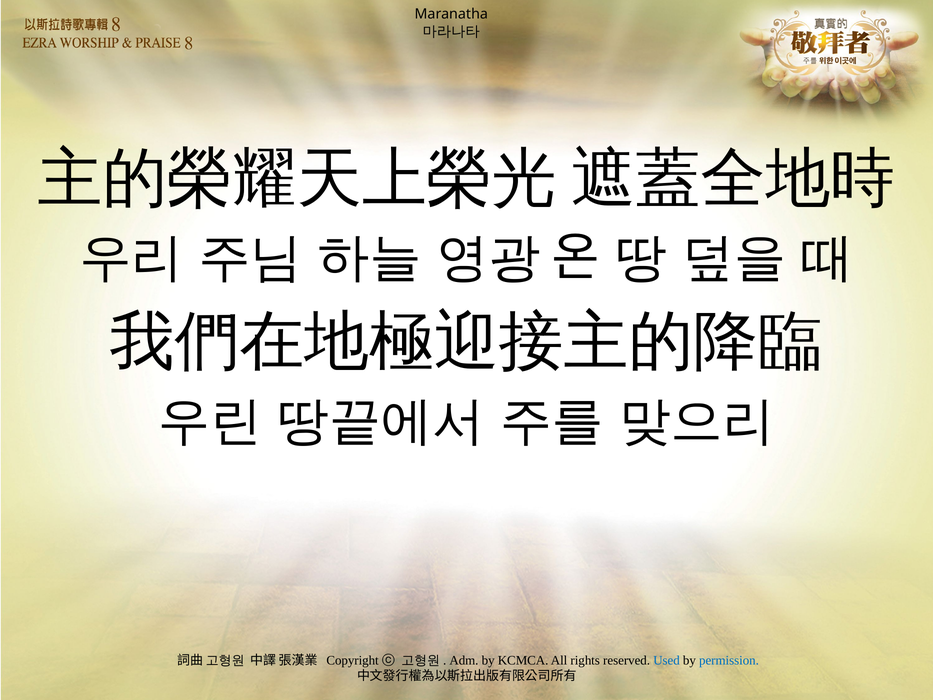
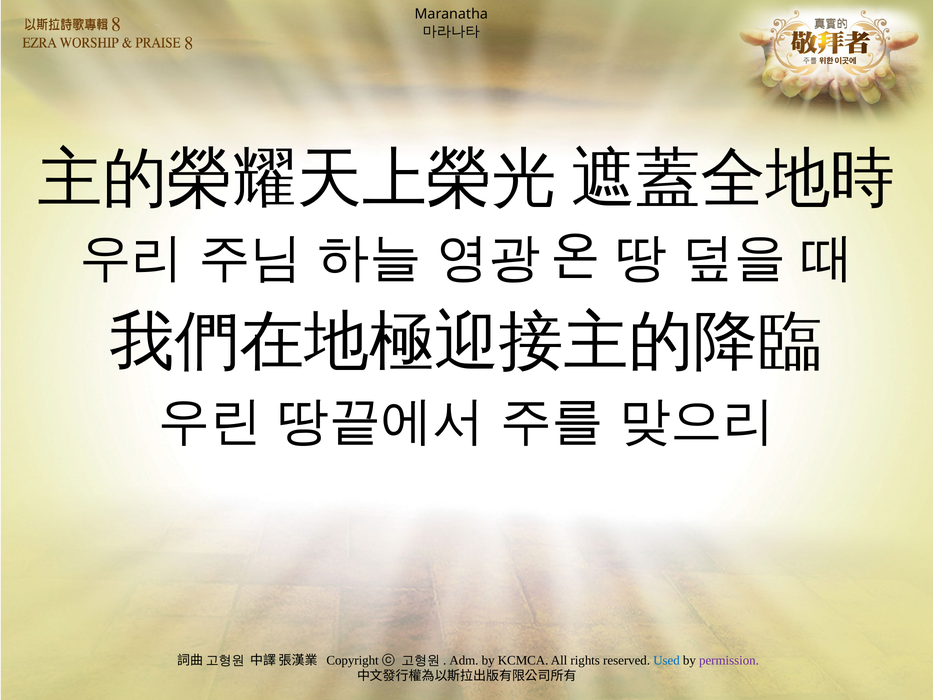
permission colour: blue -> purple
